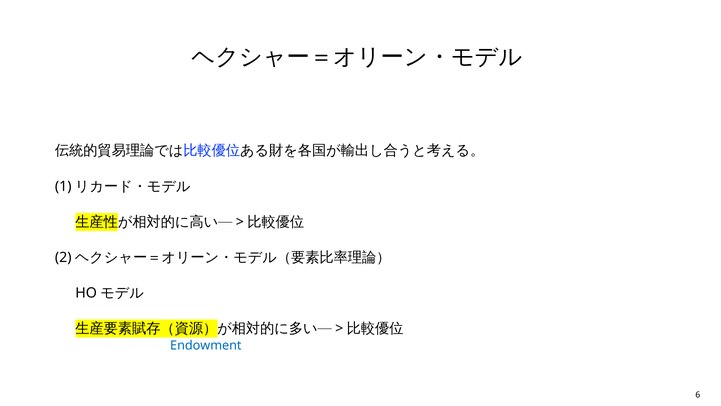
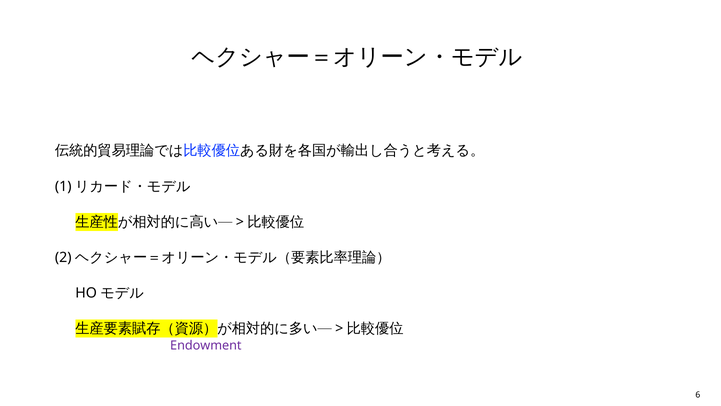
Endowment colour: blue -> purple
